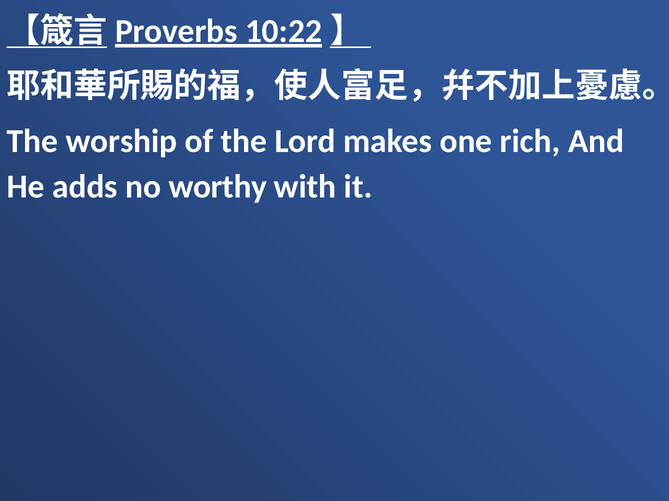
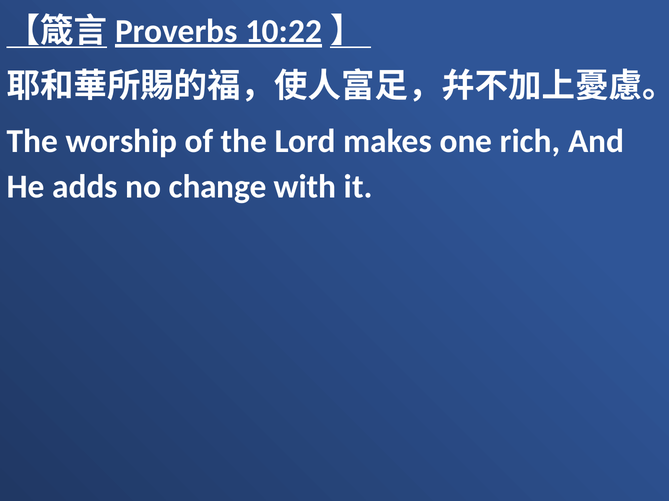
worthy: worthy -> change
